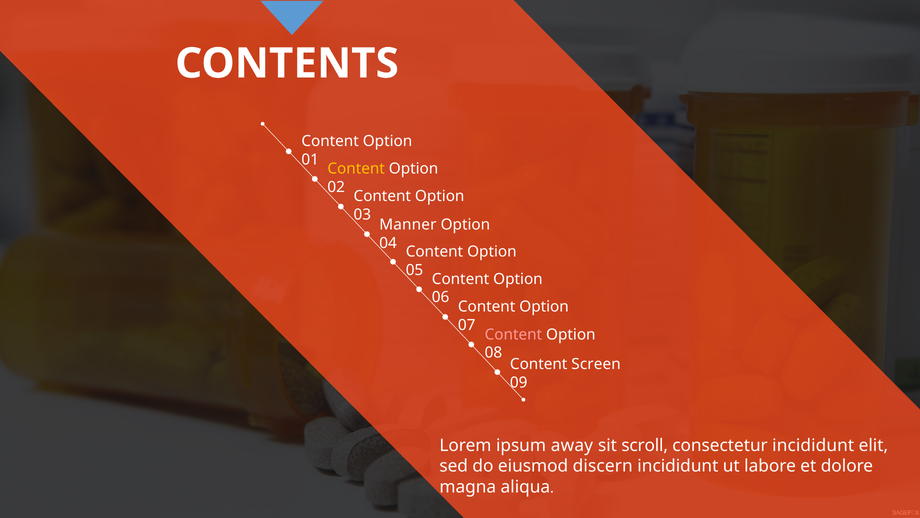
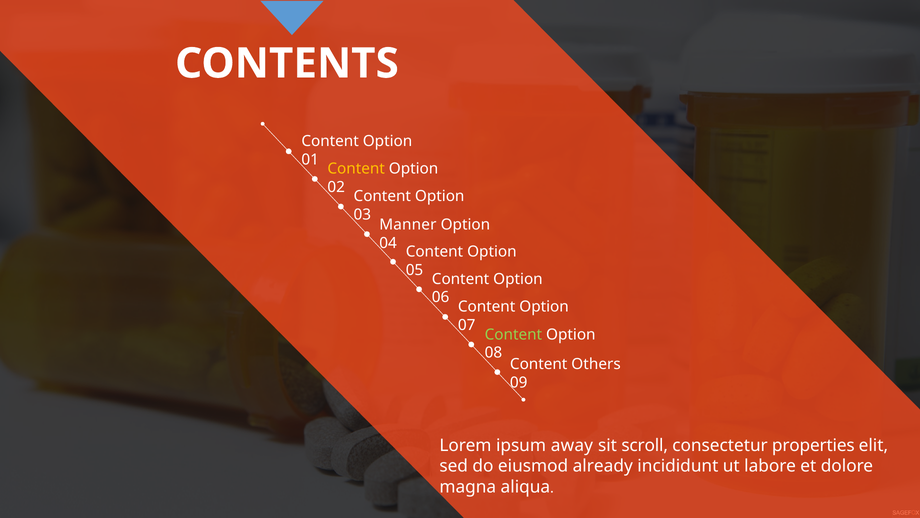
Content at (513, 334) colour: pink -> light green
Screen: Screen -> Others
consectetur incididunt: incididunt -> properties
discern: discern -> already
